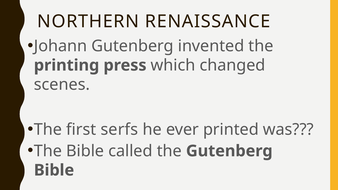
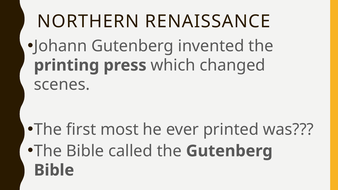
serfs: serfs -> most
